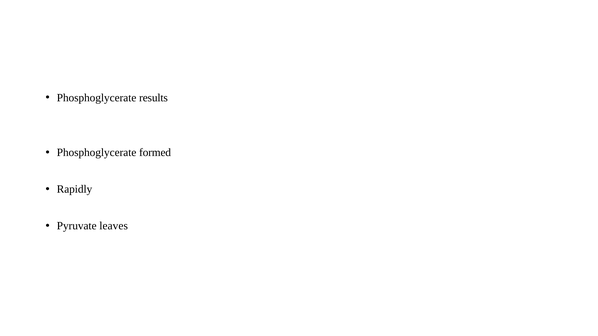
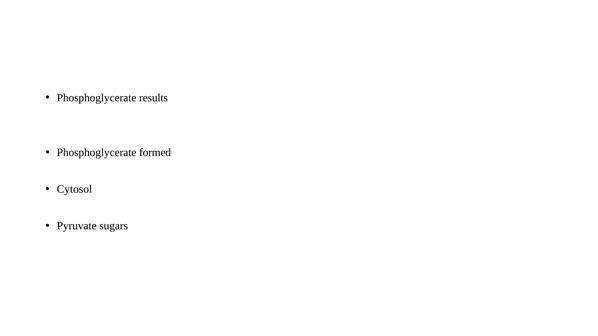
Rapidly: Rapidly -> Cytosol
leaves: leaves -> sugars
